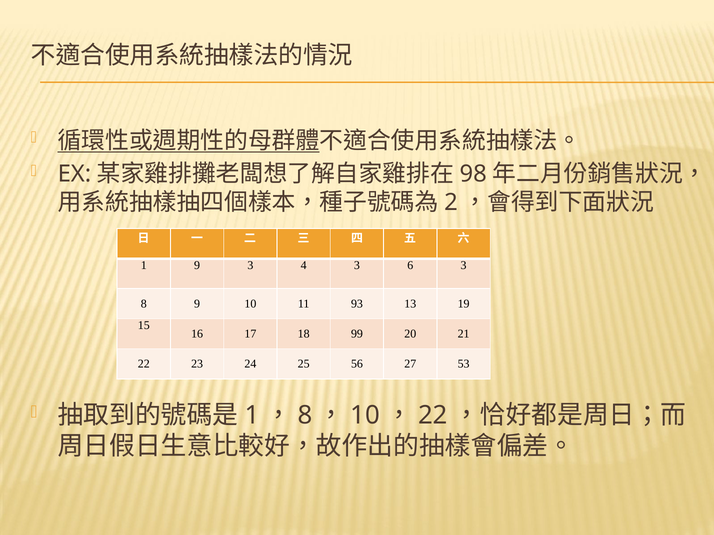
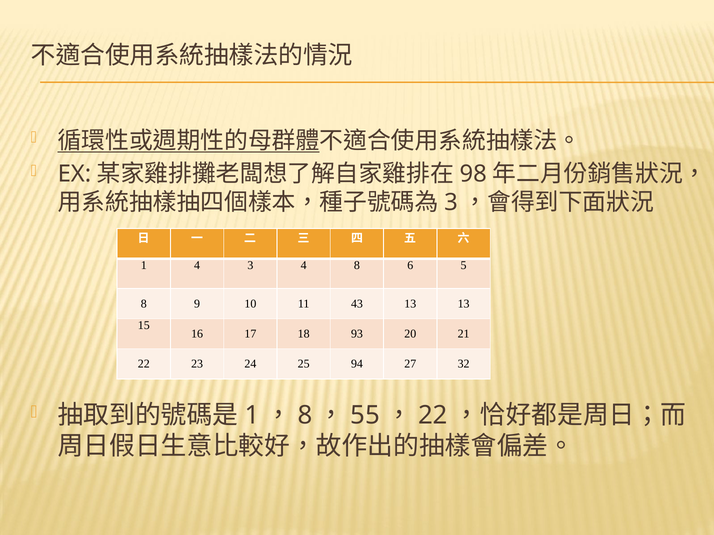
2 at (451, 203): 2 -> 3
1 9: 9 -> 4
4 3: 3 -> 8
6 3: 3 -> 5
93: 93 -> 43
13 19: 19 -> 13
99: 99 -> 93
56: 56 -> 94
53: 53 -> 32
10 at (365, 416): 10 -> 55
